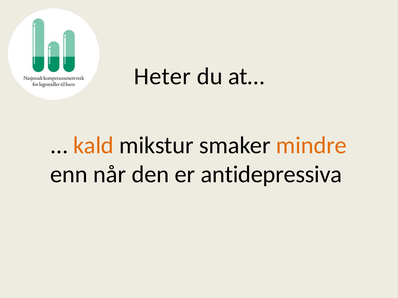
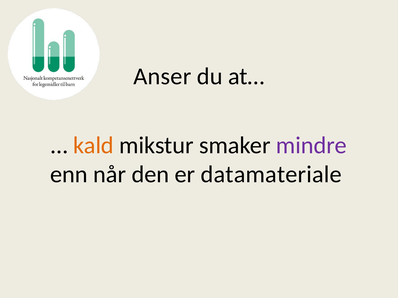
Heter: Heter -> Anser
mindre colour: orange -> purple
antidepressiva: antidepressiva -> datamateriale
